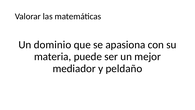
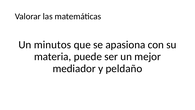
dominio: dominio -> minutos
